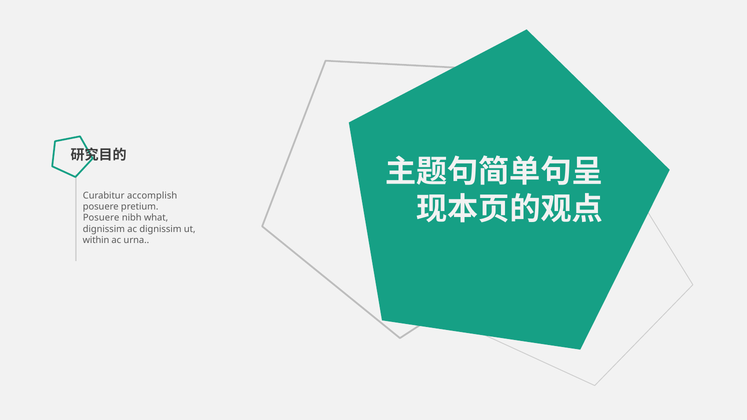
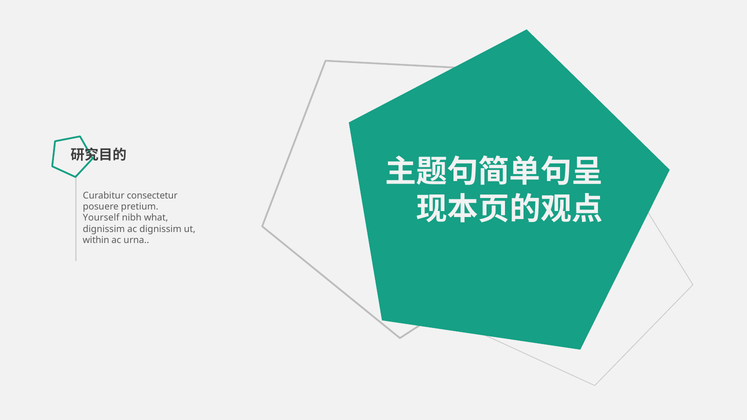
accomplish: accomplish -> consectetur
Posuere at (101, 218): Posuere -> Yourself
